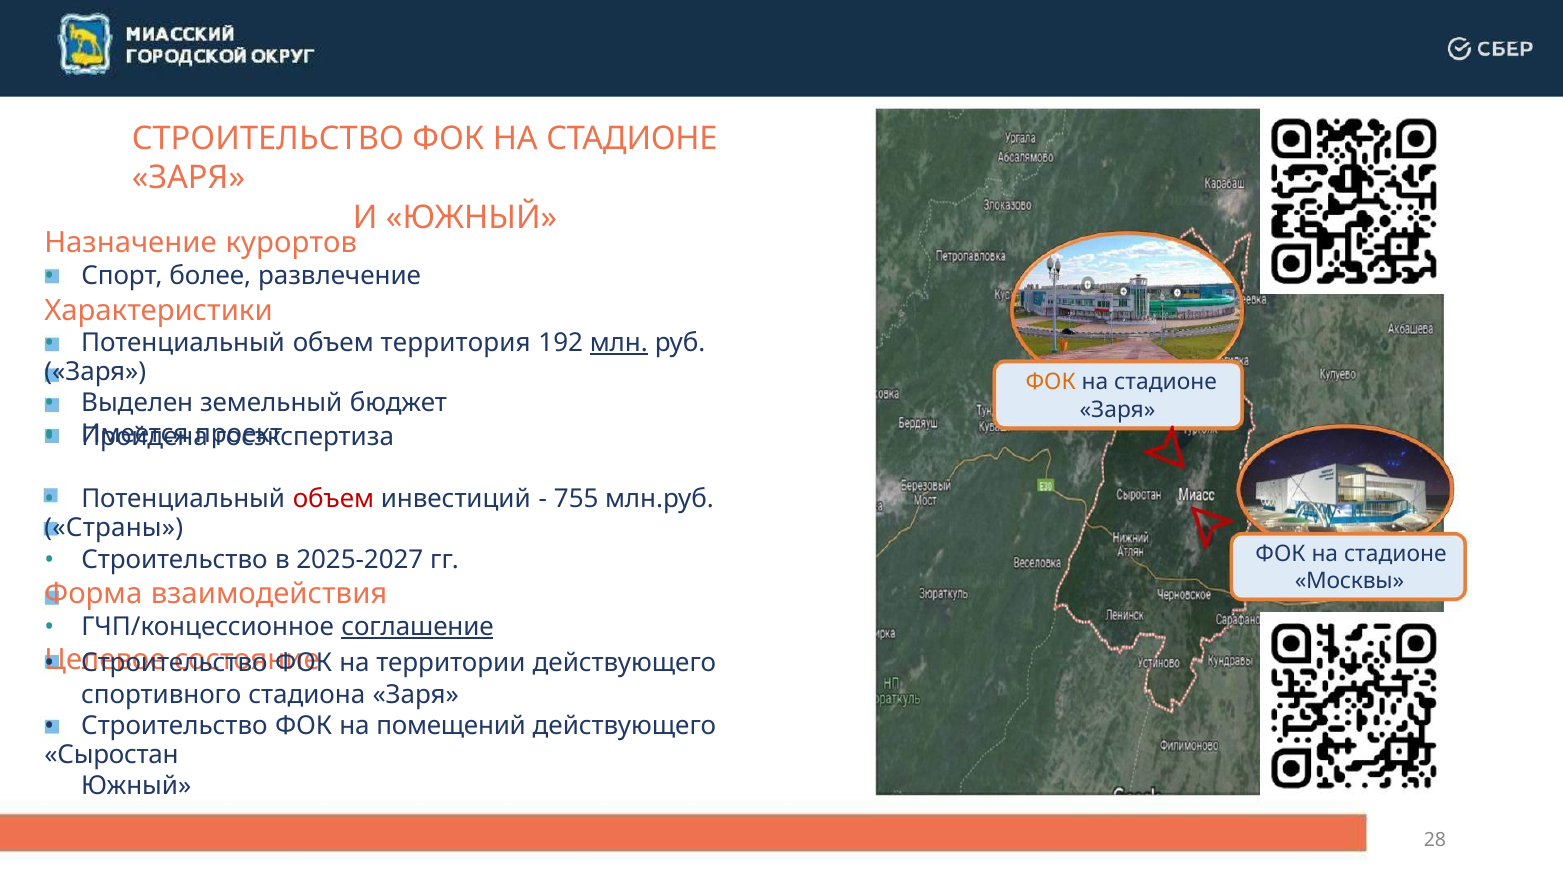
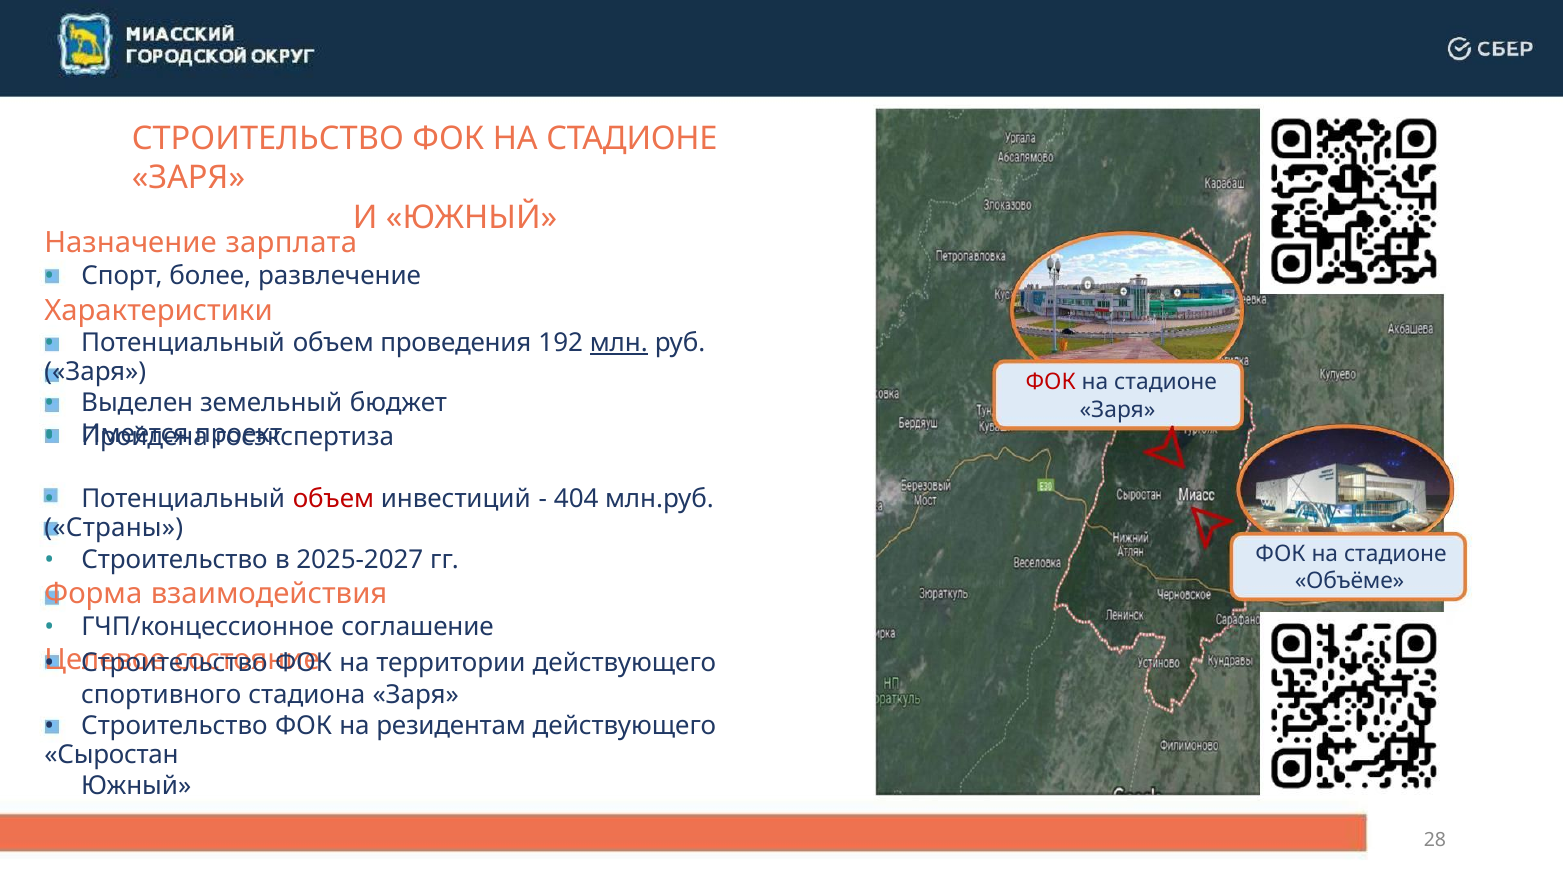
курортов: курортов -> зарплата
территория: территория -> проведения
ФОК at (1051, 382) colour: orange -> red
755: 755 -> 404
Москвы: Москвы -> Объёме
соглашение underline: present -> none
помещений: помещений -> резидентам
